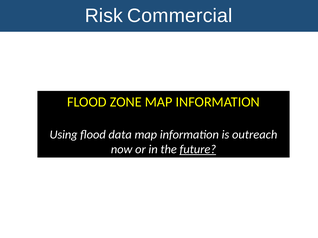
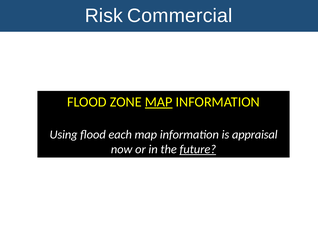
MAP at (159, 102) underline: none -> present
data: data -> each
outreach: outreach -> appraisal
